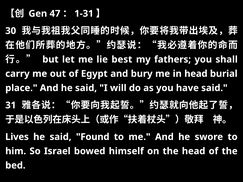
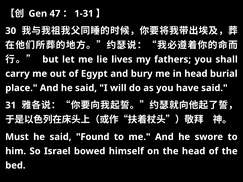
best: best -> lives
Lives: Lives -> Must
